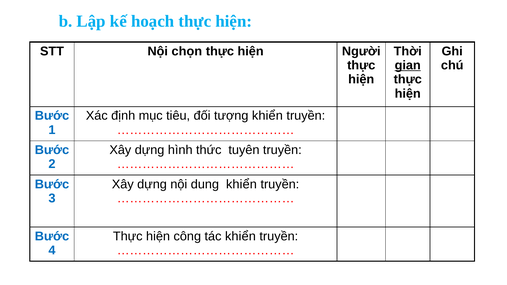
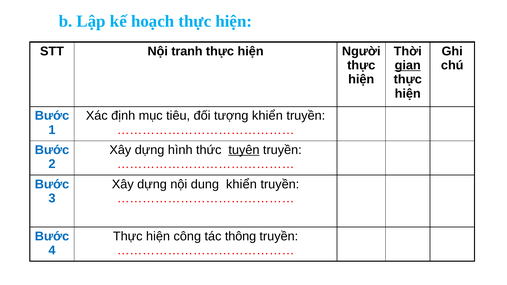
chọn: chọn -> tranh
tuyên underline: none -> present
tác khiển: khiển -> thông
